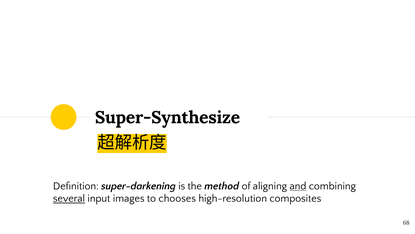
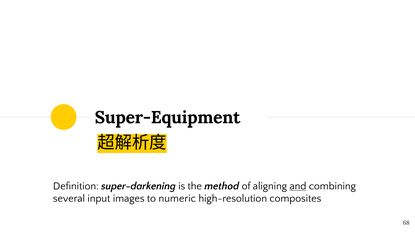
Super-Synthesize: Super-Synthesize -> Super-Equipment
several underline: present -> none
chooses: chooses -> numeric
